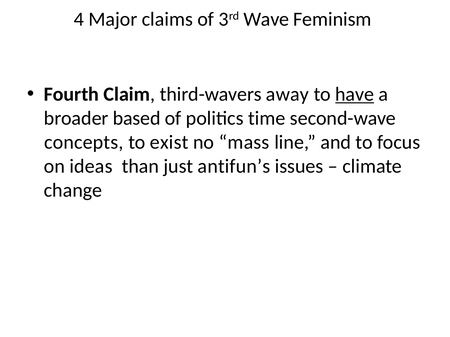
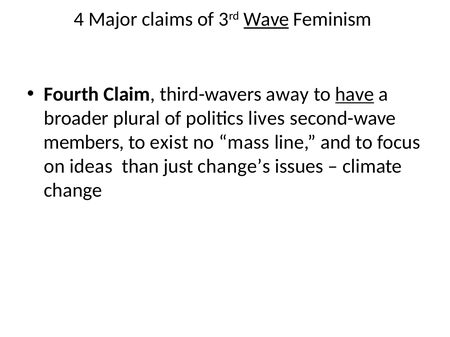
Wave underline: none -> present
based: based -> plural
time: time -> lives
concepts: concepts -> members
antifun’s: antifun’s -> change’s
